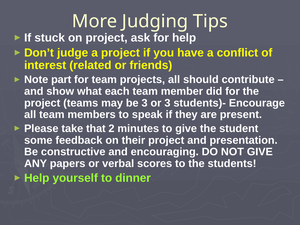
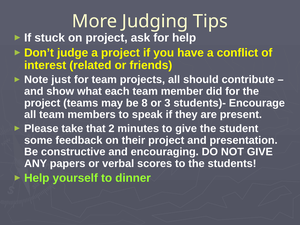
part: part -> just
be 3: 3 -> 8
